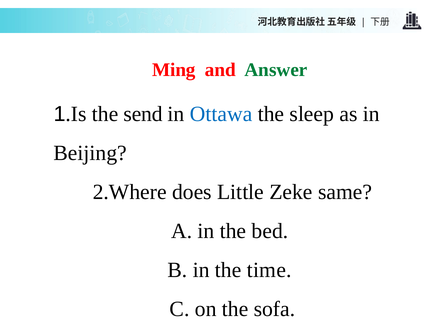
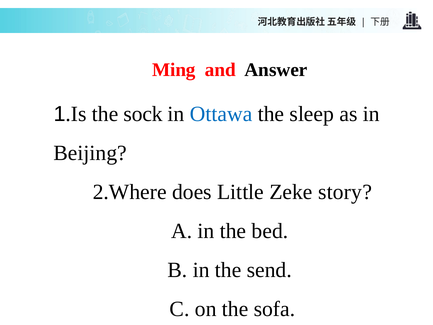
Answer colour: green -> black
send: send -> sock
same: same -> story
time: time -> send
